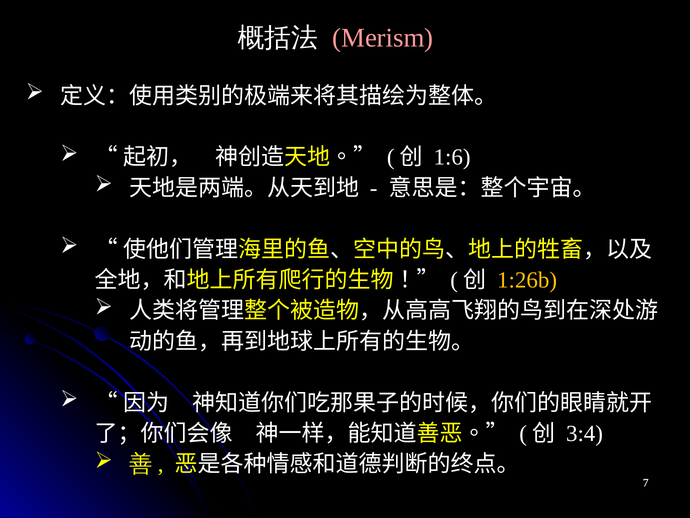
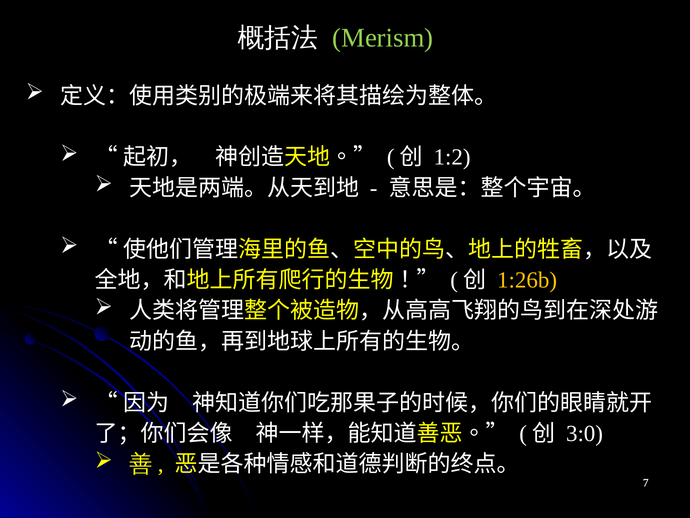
Merism colour: pink -> light green
1:6: 1:6 -> 1:2
3:4: 3:4 -> 3:0
